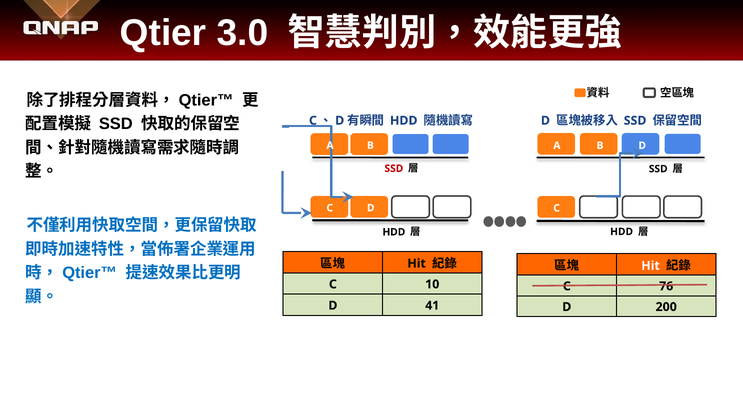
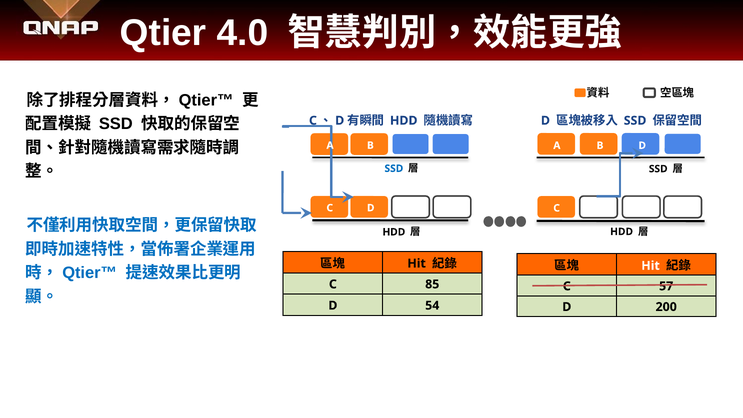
3.0: 3.0 -> 4.0
SSD at (394, 169) colour: red -> blue
10: 10 -> 85
76: 76 -> 57
41: 41 -> 54
